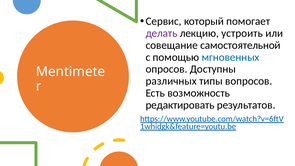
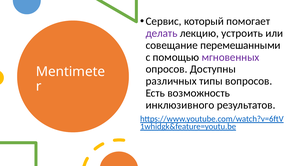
самостоятельной: самостоятельной -> перемешанными
мгновенных colour: blue -> purple
редактировать: редактировать -> инклюзивного
